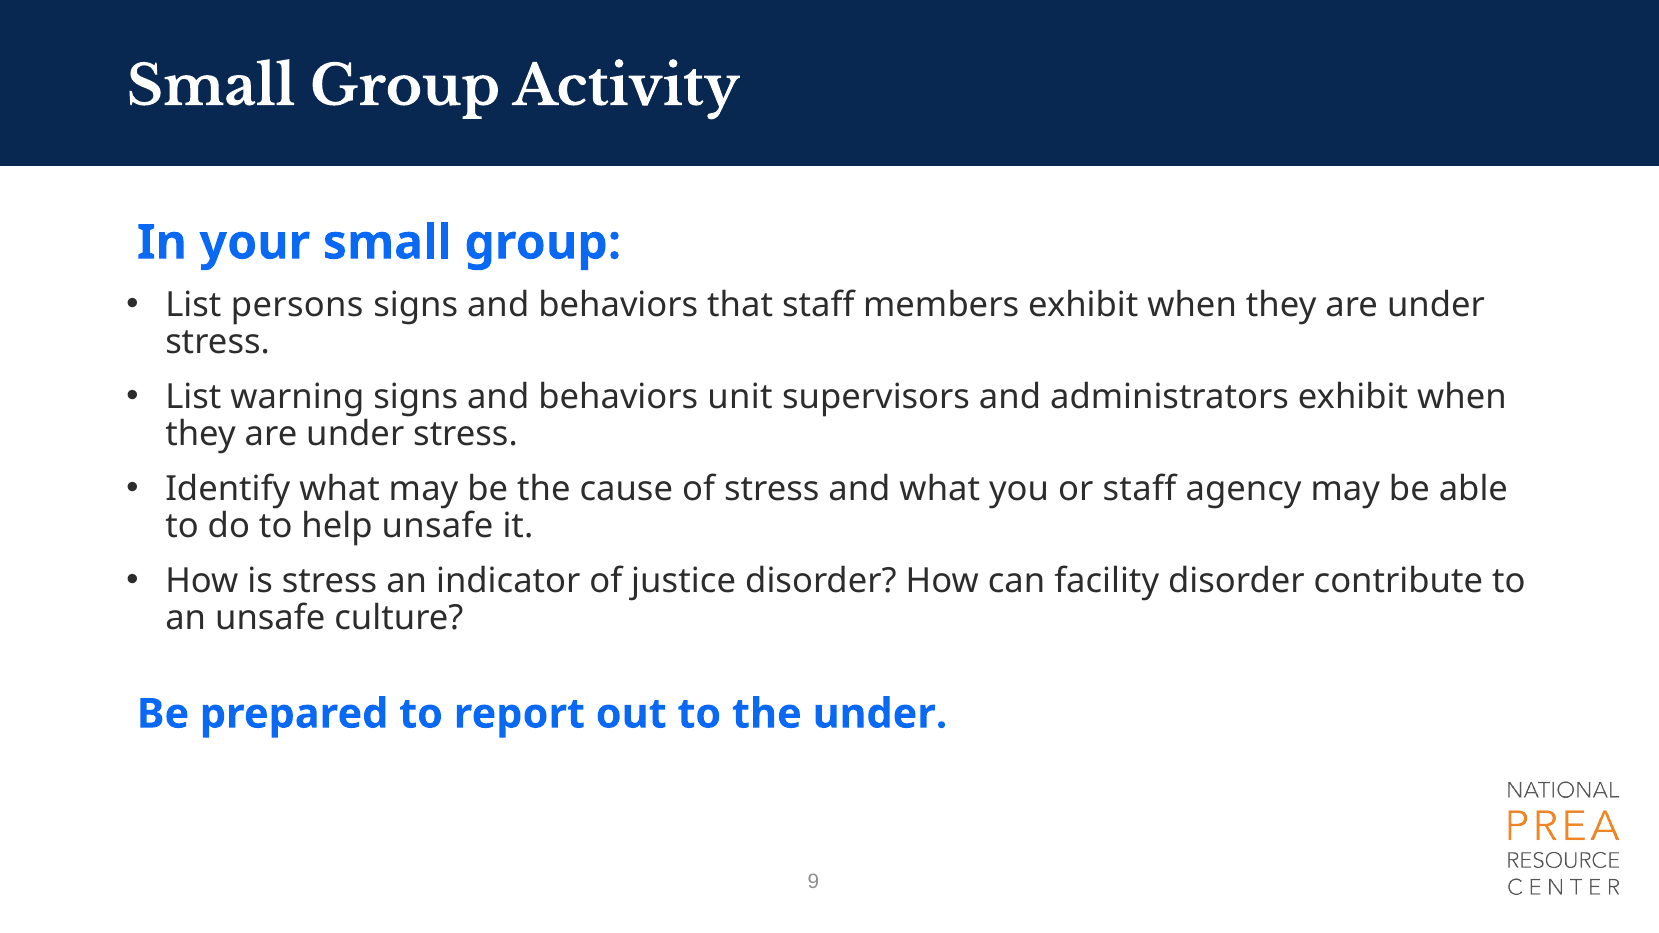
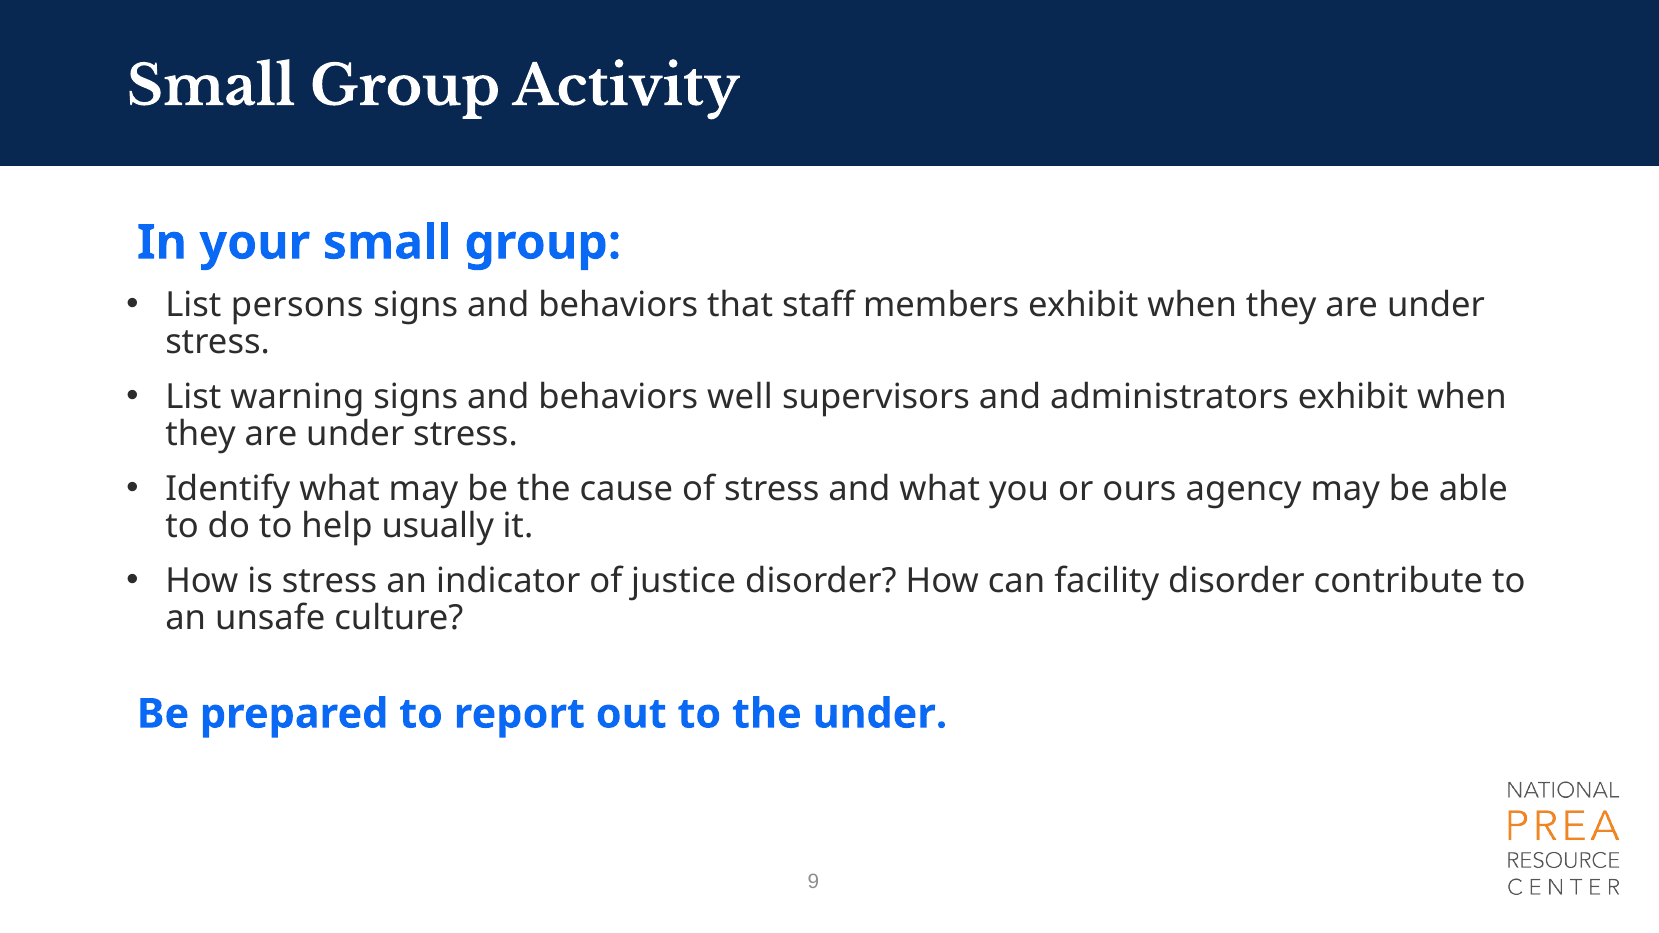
unit: unit -> well
or staff: staff -> ours
help unsafe: unsafe -> usually
